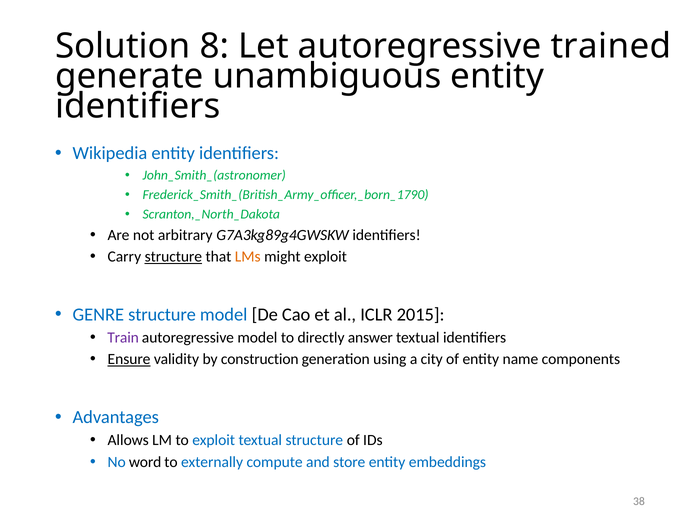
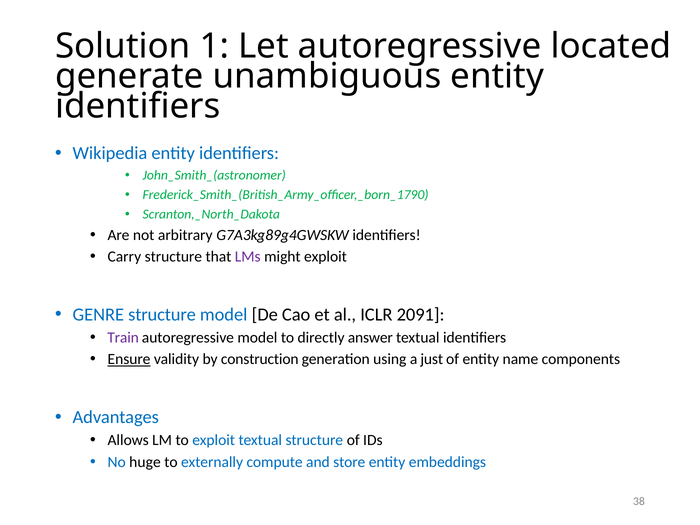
8: 8 -> 1
trained: trained -> located
structure at (173, 257) underline: present -> none
LMs colour: orange -> purple
2015: 2015 -> 2091
city: city -> just
word: word -> huge
